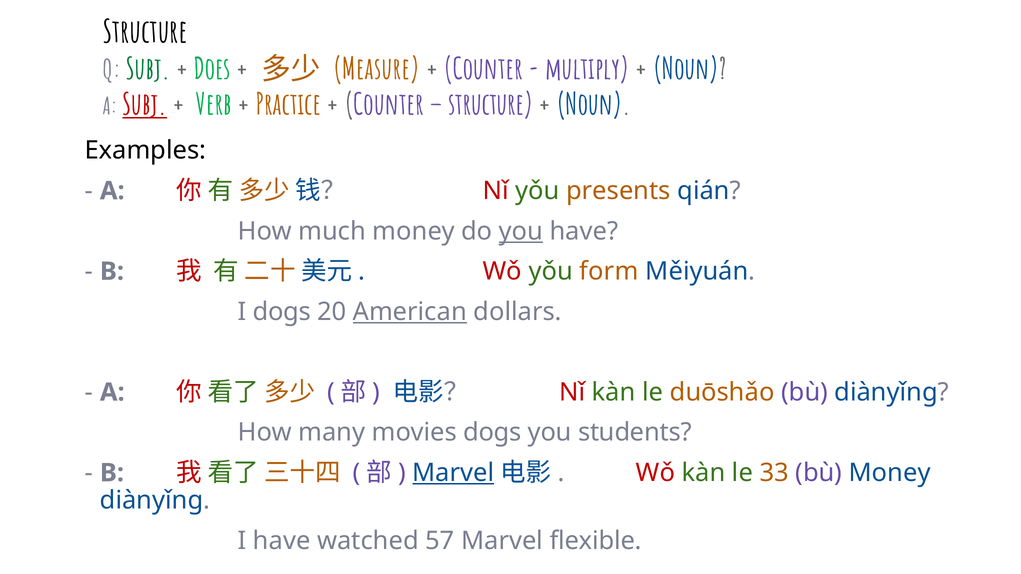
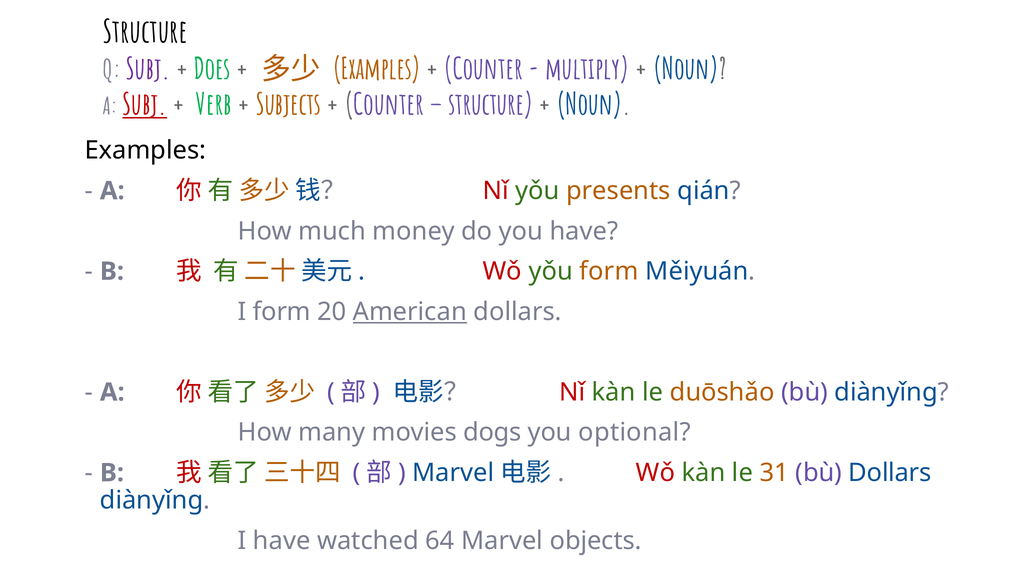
Subj at (148, 69) colour: green -> purple
Measure at (376, 69): Measure -> Examples
Practice: Practice -> Subjects
you at (521, 231) underline: present -> none
I dogs: dogs -> form
students: students -> optional
Marvel at (453, 473) underline: present -> none
33: 33 -> 31
bù Money: Money -> Dollars
57: 57 -> 64
flexible: flexible -> objects
